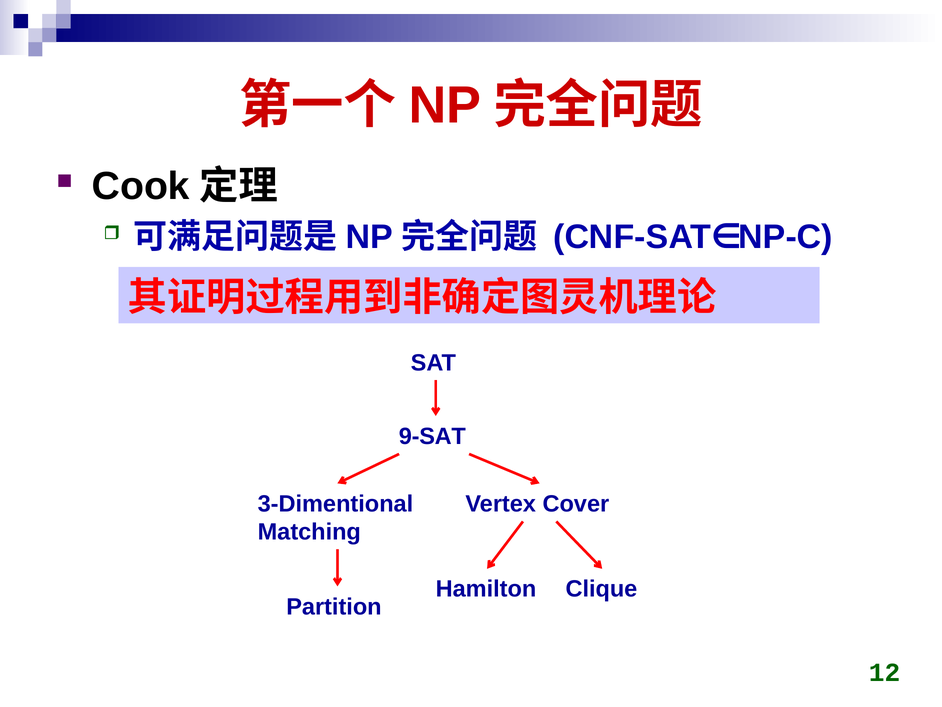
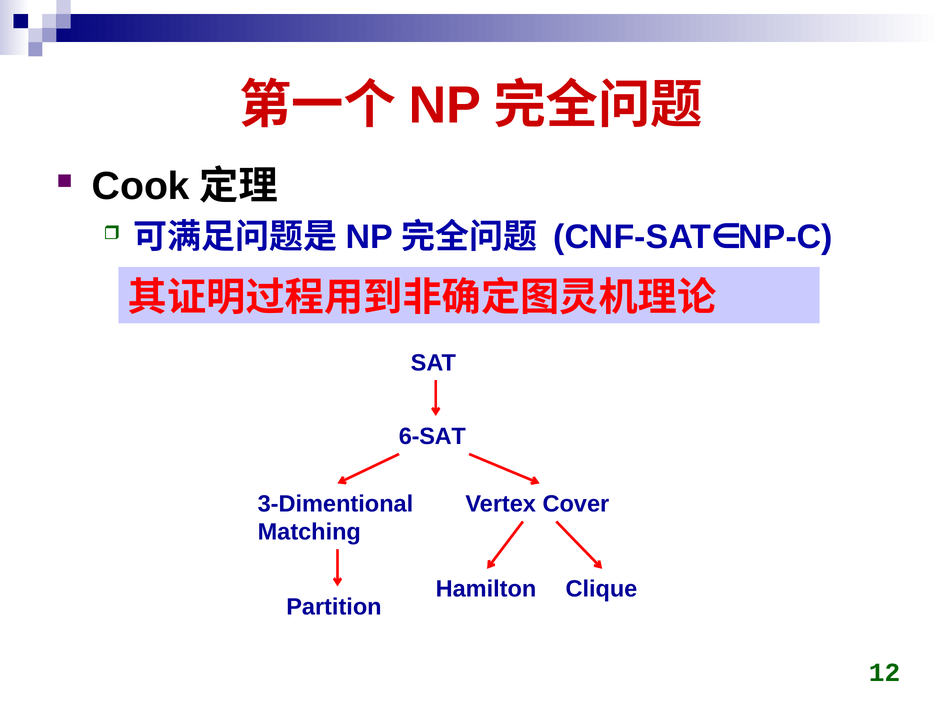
9-SAT: 9-SAT -> 6-SAT
